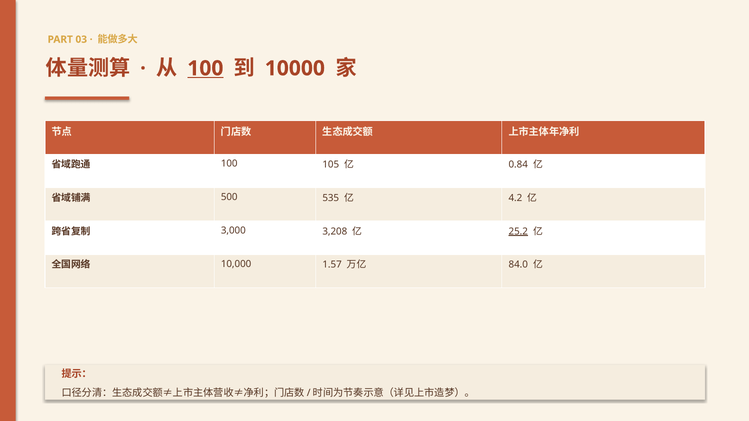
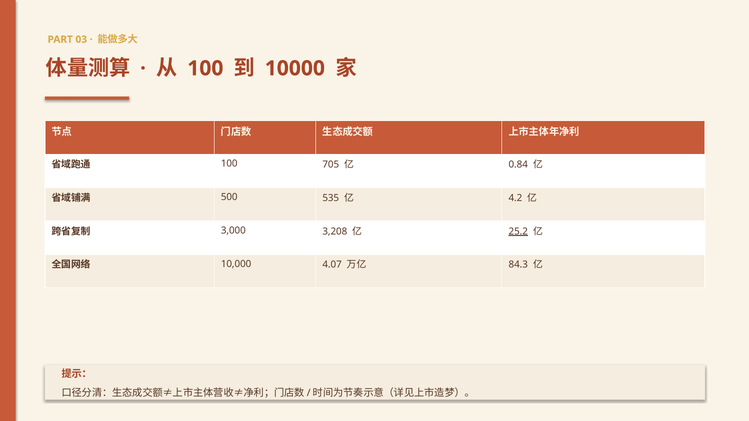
100 at (205, 68) underline: present -> none
105: 105 -> 705
1.57: 1.57 -> 4.07
84.0: 84.0 -> 84.3
